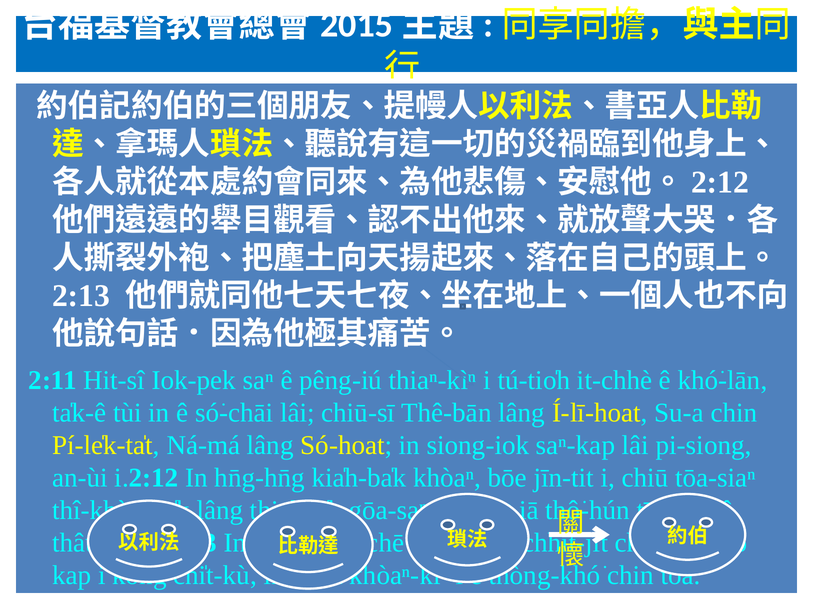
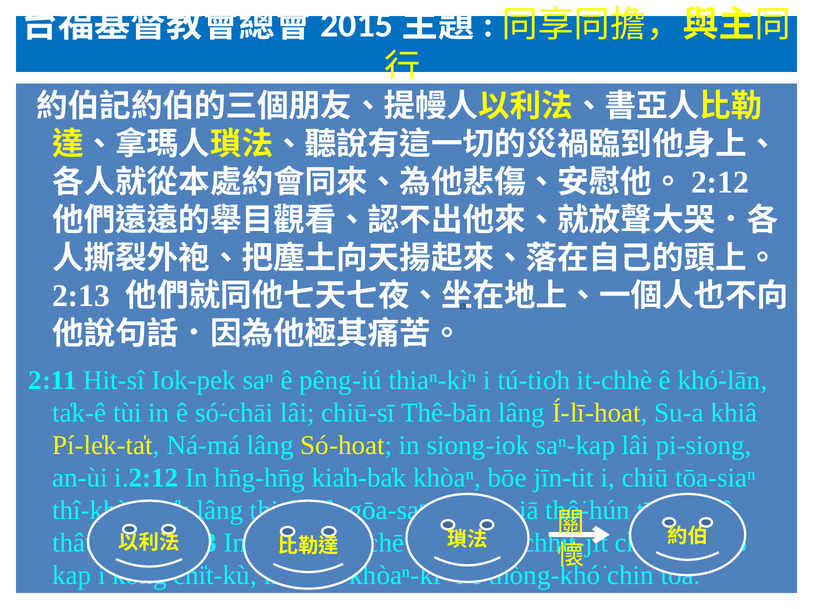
Su-a chin: chin -> khiâ
